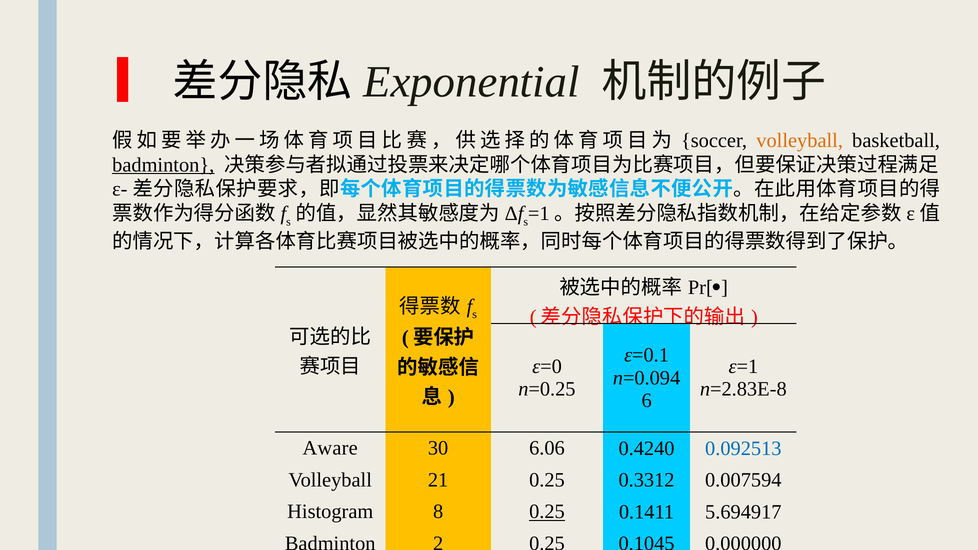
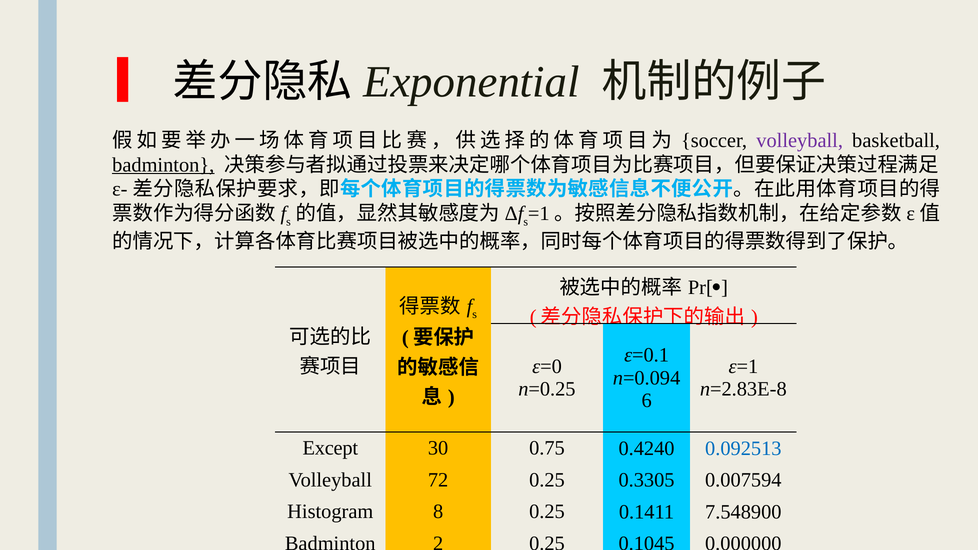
volleyball at (800, 140) colour: orange -> purple
Aware: Aware -> Except
6.06: 6.06 -> 0.75
21: 21 -> 72
0.3312: 0.3312 -> 0.3305
0.25 at (547, 512) underline: present -> none
5.694917: 5.694917 -> 7.548900
